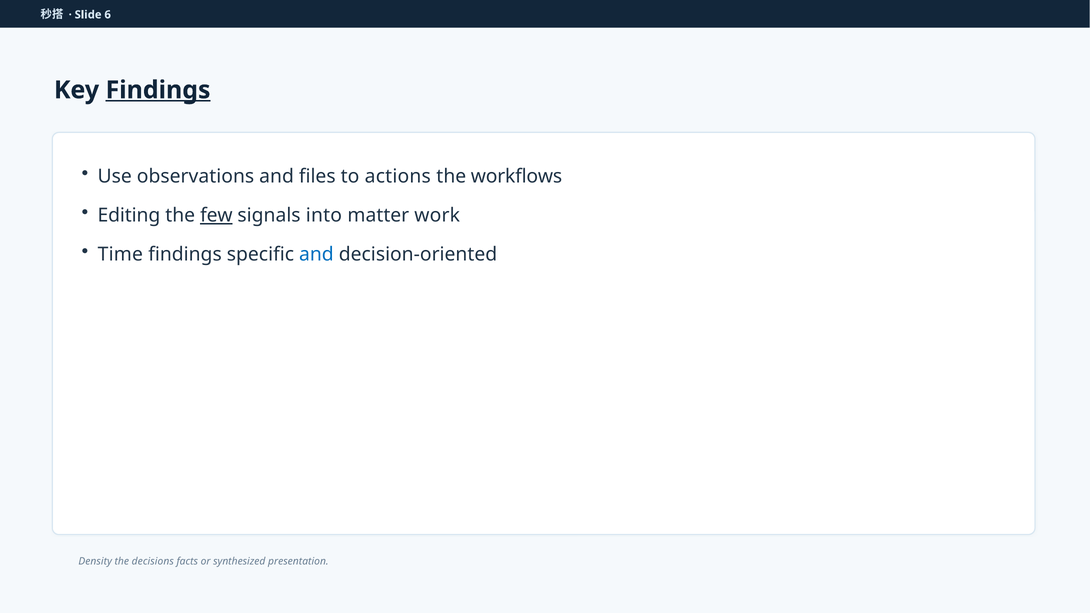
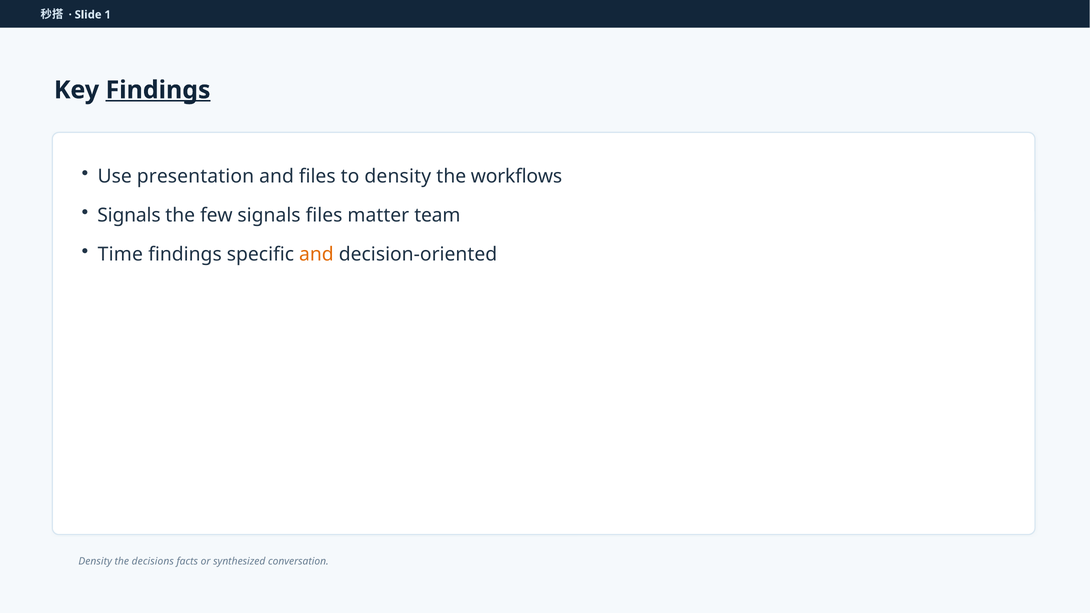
6: 6 -> 1
observations: observations -> presentation
to actions: actions -> density
Editing at (129, 215): Editing -> Signals
few underline: present -> none
signals into: into -> files
work: work -> team
and at (316, 255) colour: blue -> orange
presentation: presentation -> conversation
